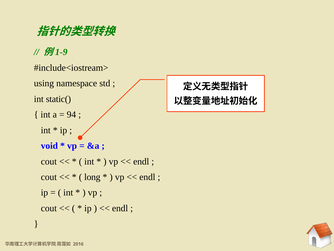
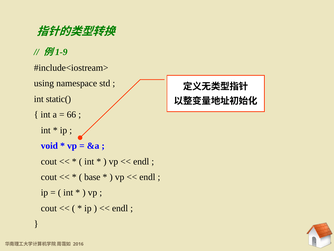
94: 94 -> 66
long: long -> base
